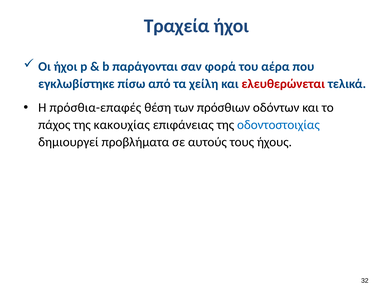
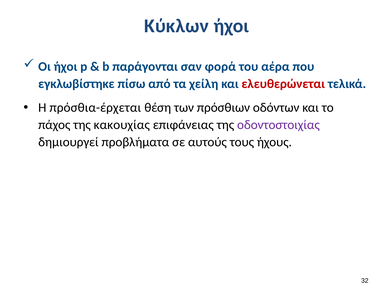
Τραχεία: Τραχεία -> Κύκλων
πρόσθια-επαφές: πρόσθια-επαφές -> πρόσθια-έρχεται
οδοντοστοιχίας colour: blue -> purple
